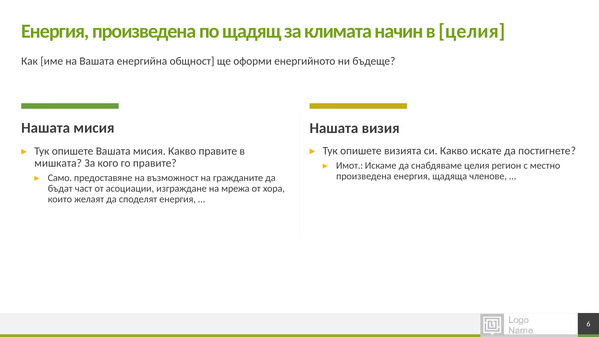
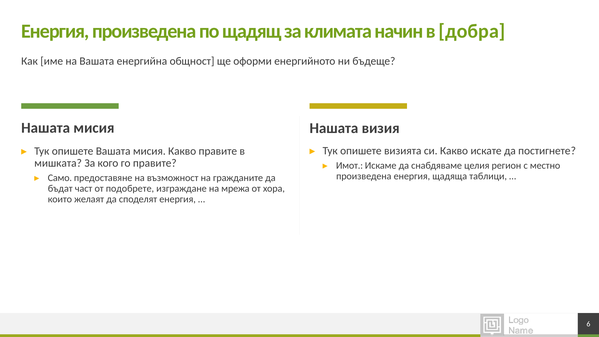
в целия: целия -> добра
членове: членове -> таблици
асоциации: асоциации -> подобрете
